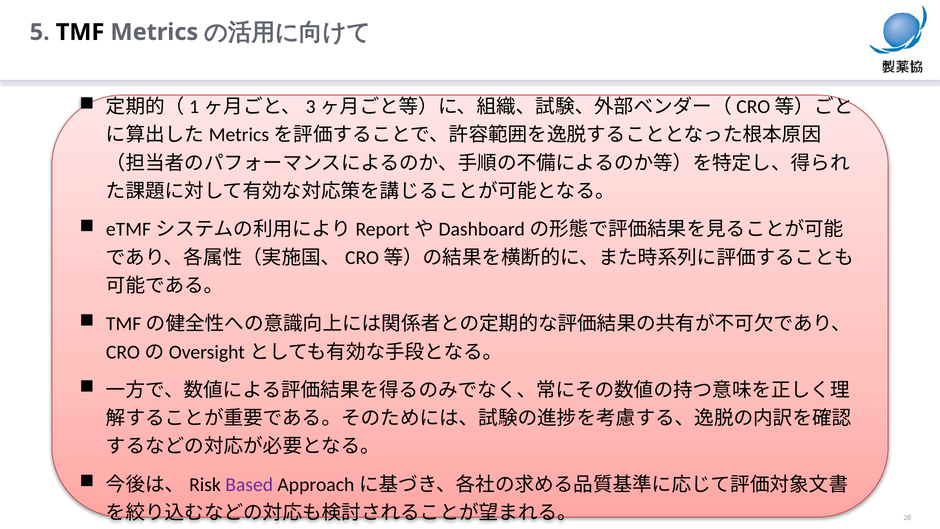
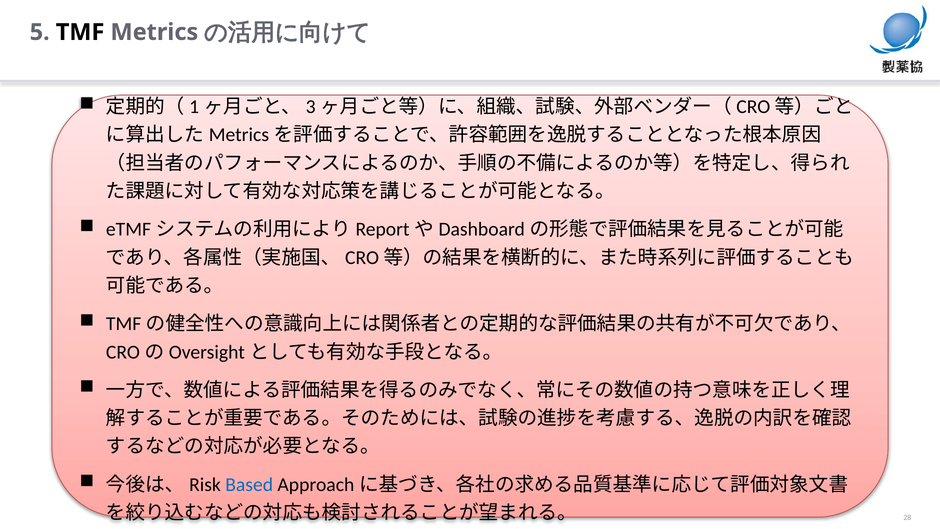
Based colour: purple -> blue
